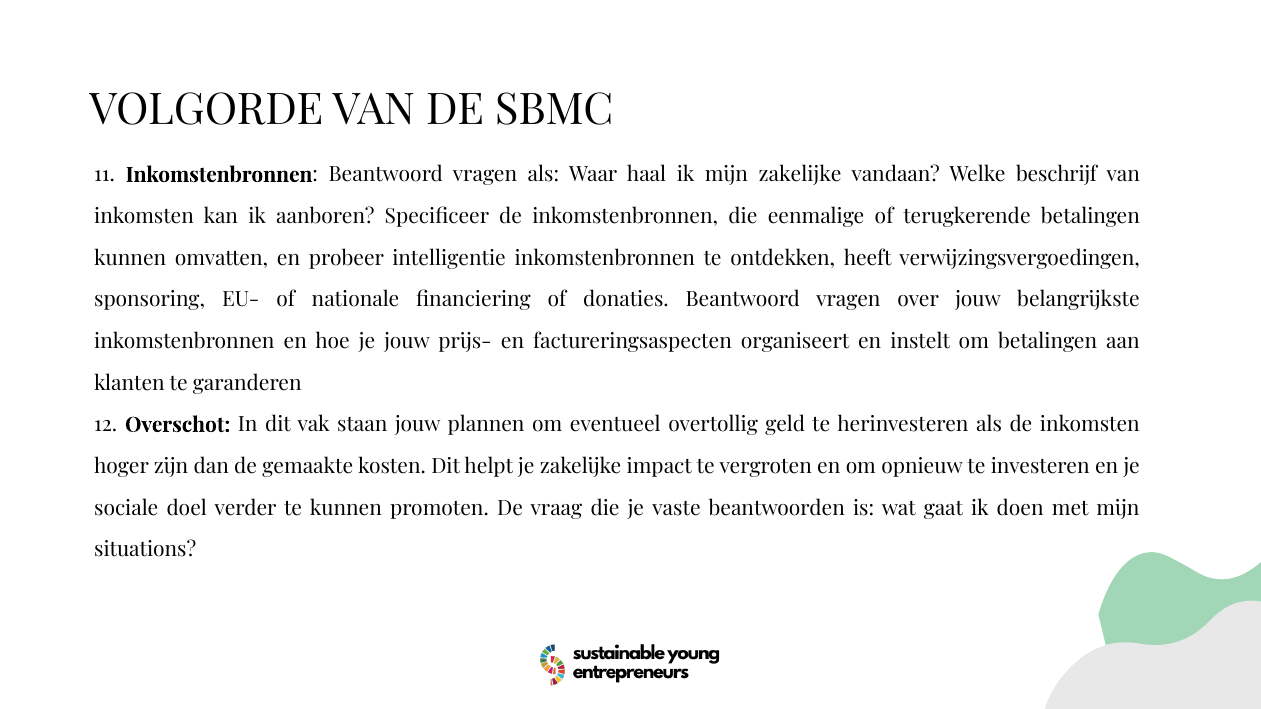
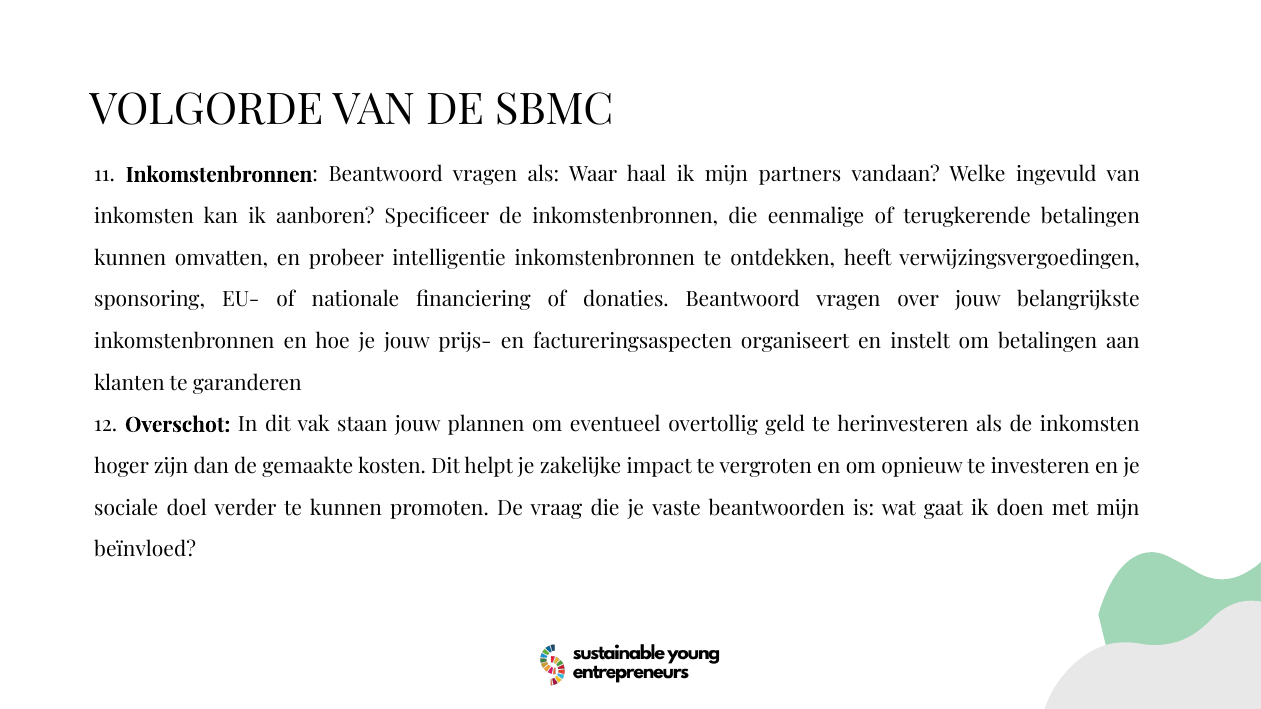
mijn zakelijke: zakelijke -> partners
beschrijf: beschrijf -> ingevuld
situations: situations -> beïnvloed
